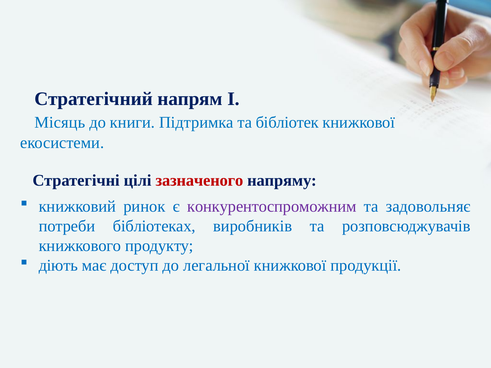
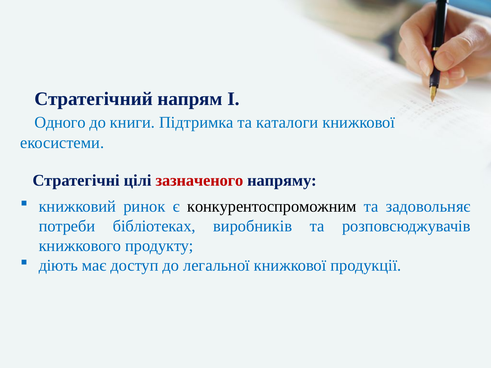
Місяць: Місяць -> Одного
бібліотек: бібліотек -> каталоги
конкурентоспроможним colour: purple -> black
